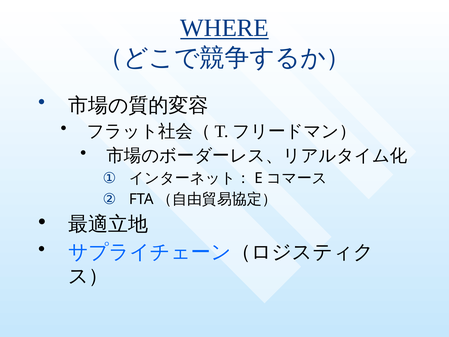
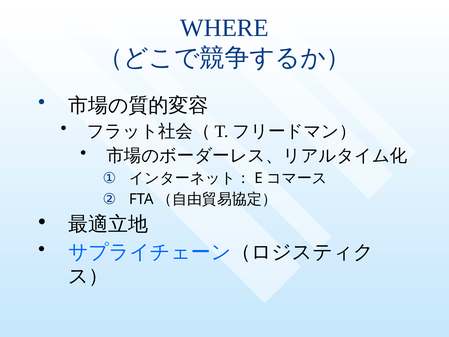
WHERE underline: present -> none
